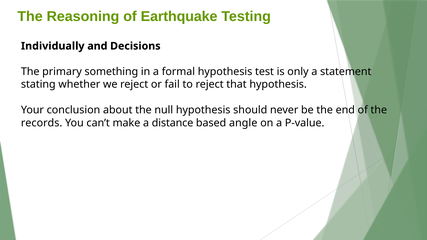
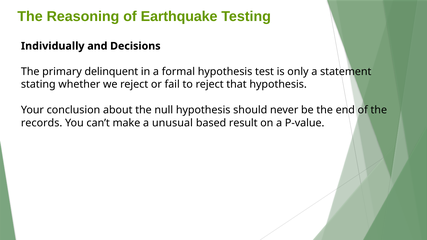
something: something -> delinquent
distance: distance -> unusual
angle: angle -> result
